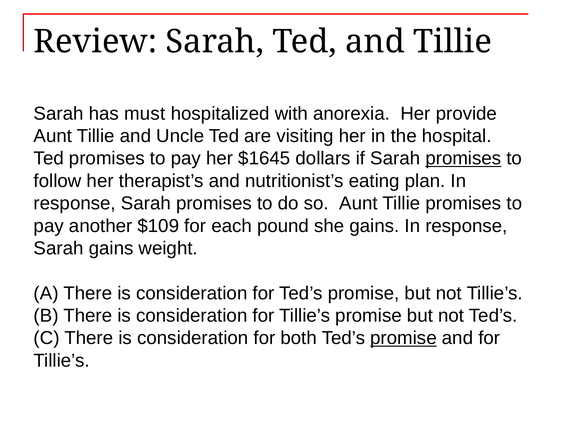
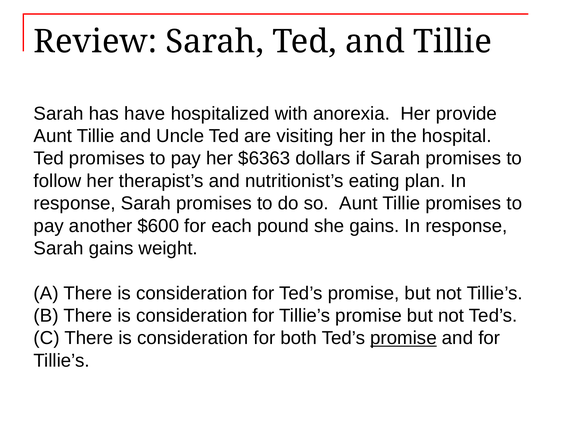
must: must -> have
$1645: $1645 -> $6363
promises at (463, 158) underline: present -> none
$109: $109 -> $600
